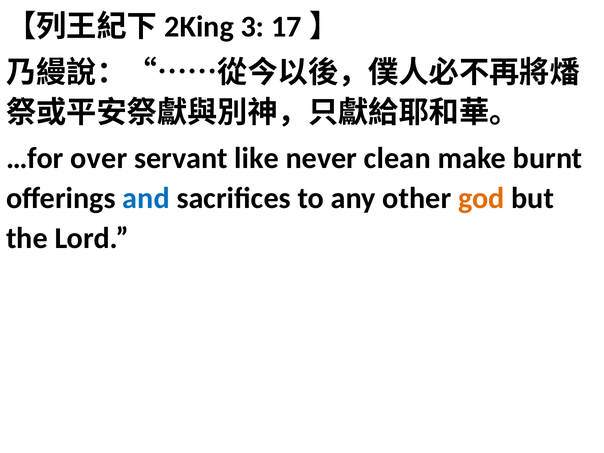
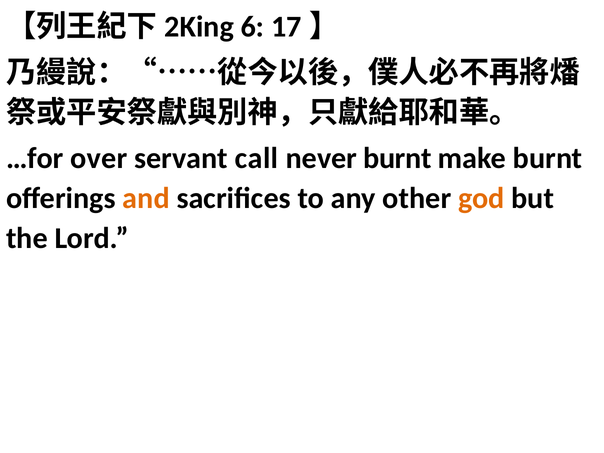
3: 3 -> 6
like: like -> call
never clean: clean -> burnt
and colour: blue -> orange
